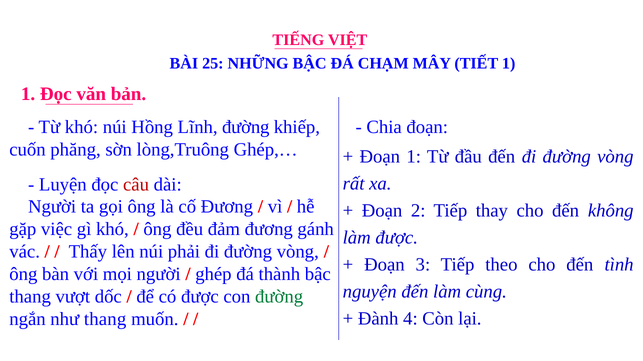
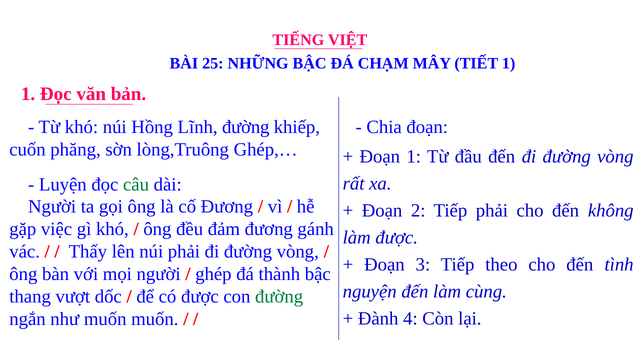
câu colour: red -> green
Tiếp thay: thay -> phải
như thang: thang -> muốn
